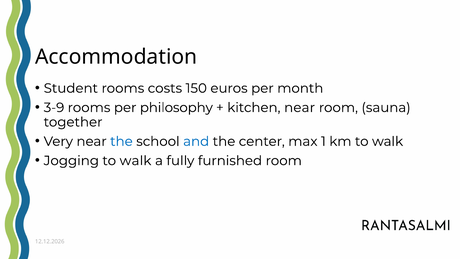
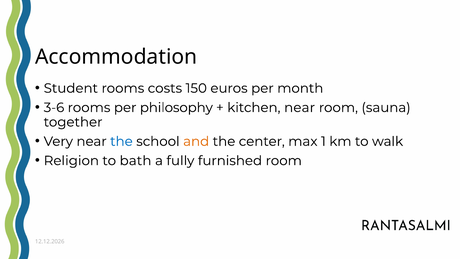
3-9: 3-9 -> 3-6
and colour: blue -> orange
Jogging: Jogging -> Religion
walk at (135, 161): walk -> bath
